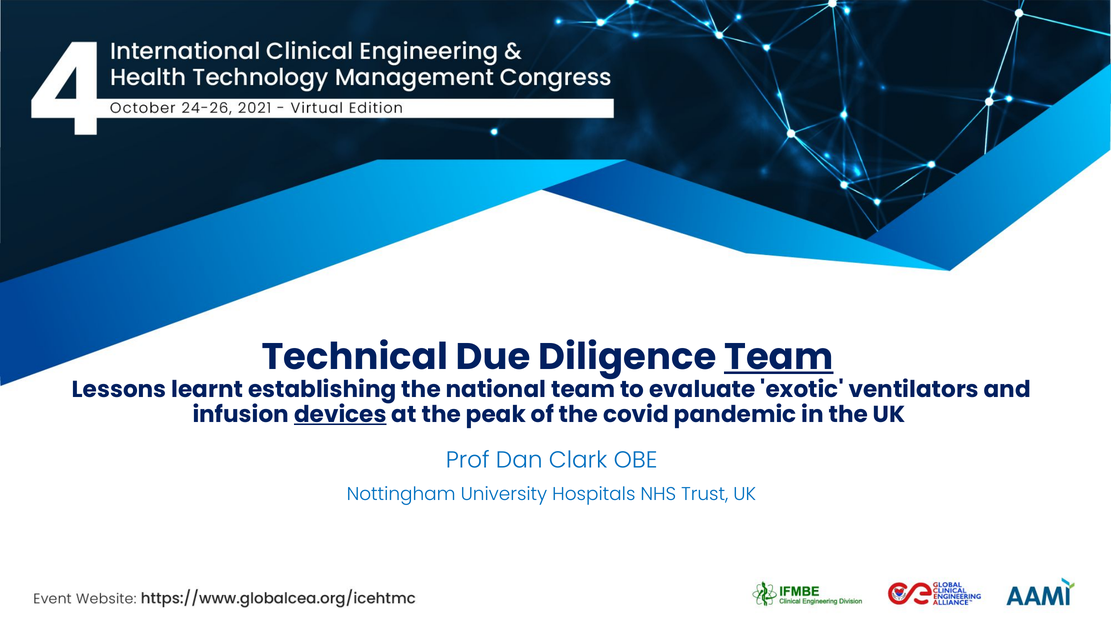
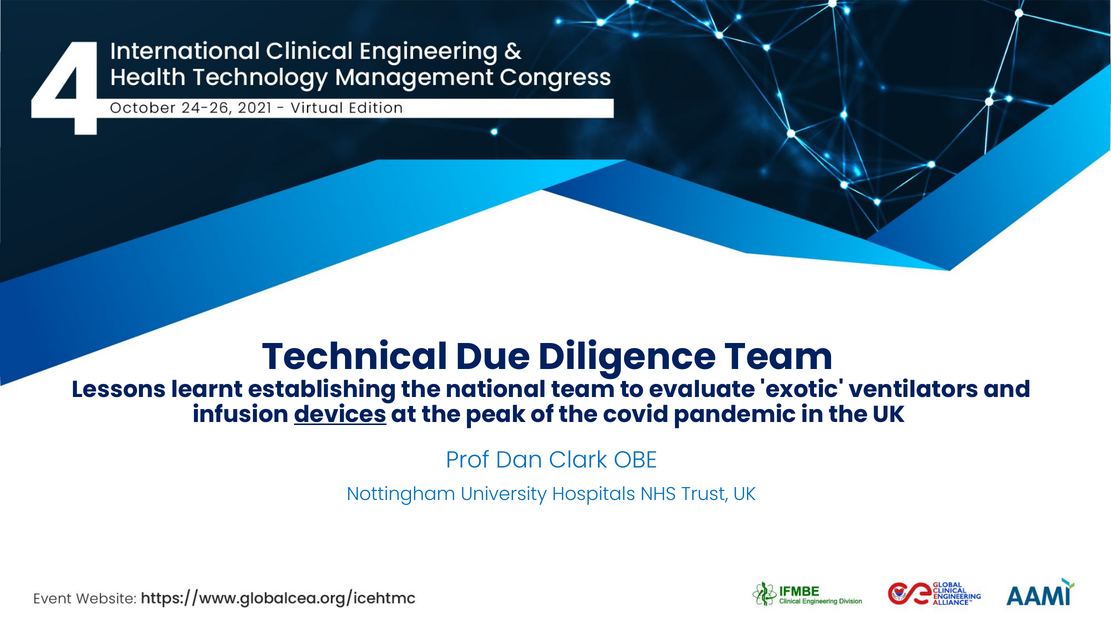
Team at (779, 357) underline: present -> none
